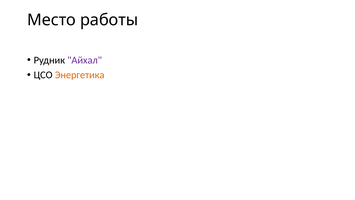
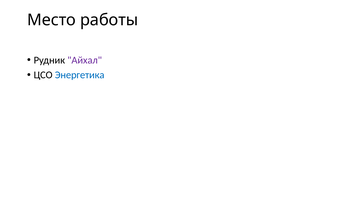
Энергетика colour: orange -> blue
